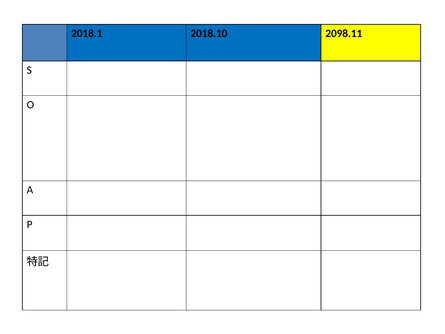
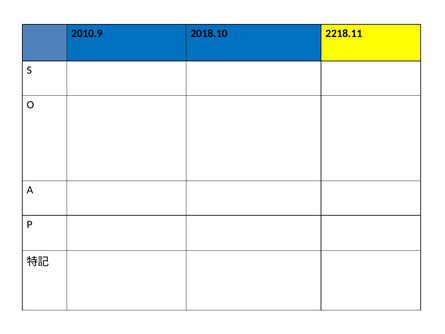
2018.1: 2018.1 -> 2010.9
2098.11: 2098.11 -> 2218.11
